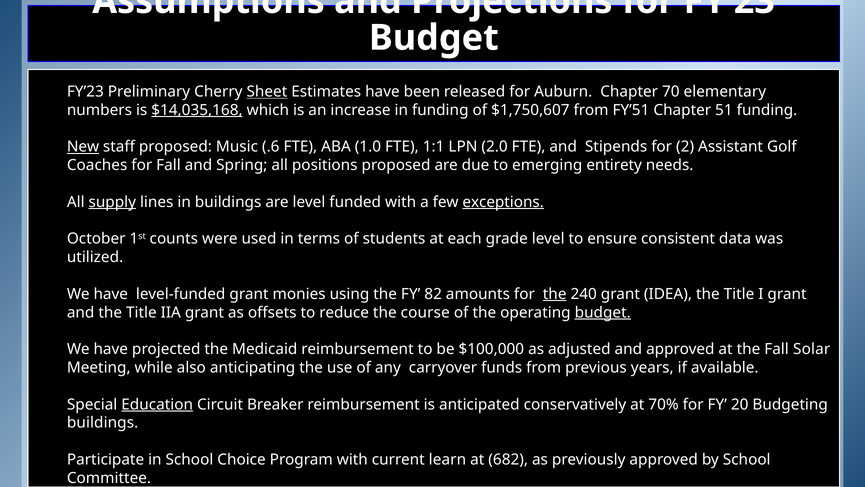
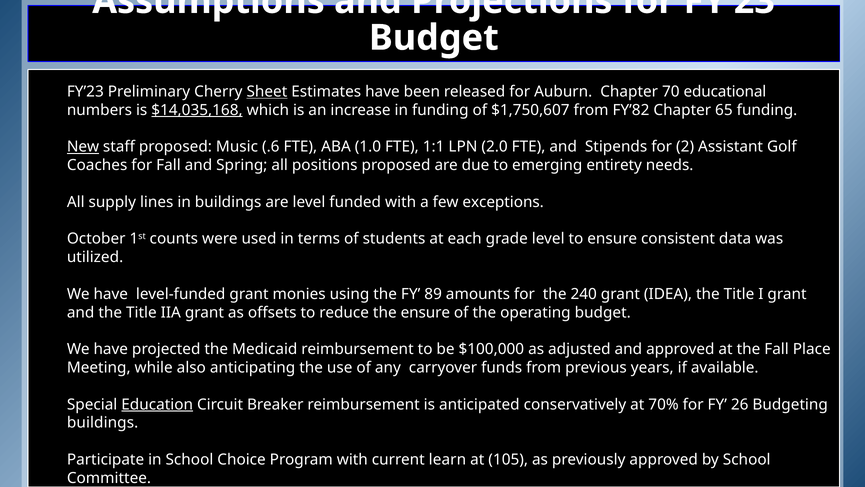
elementary: elementary -> educational
FY’51: FY’51 -> FY’82
51: 51 -> 65
supply underline: present -> none
exceptions underline: present -> none
82: 82 -> 89
the at (555, 294) underline: present -> none
the course: course -> ensure
budget at (603, 312) underline: present -> none
Solar: Solar -> Place
20: 20 -> 26
682: 682 -> 105
